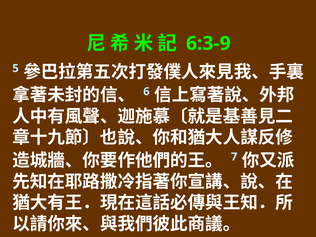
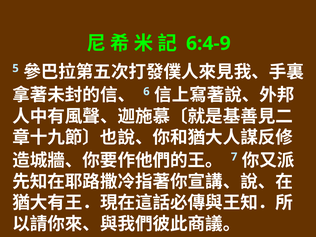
6:3-9: 6:3-9 -> 6:4-9
